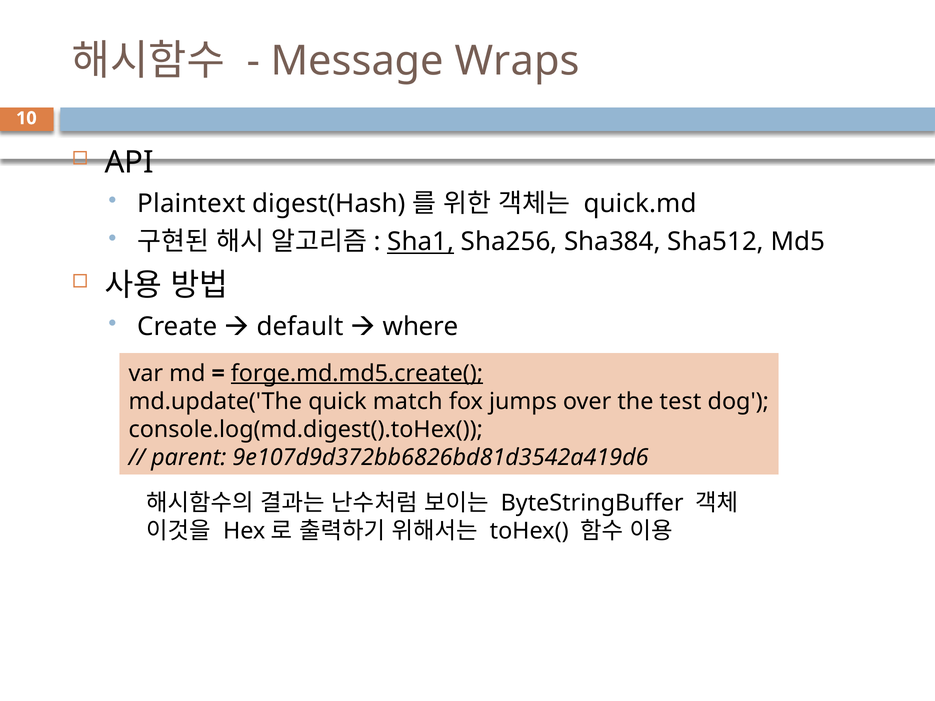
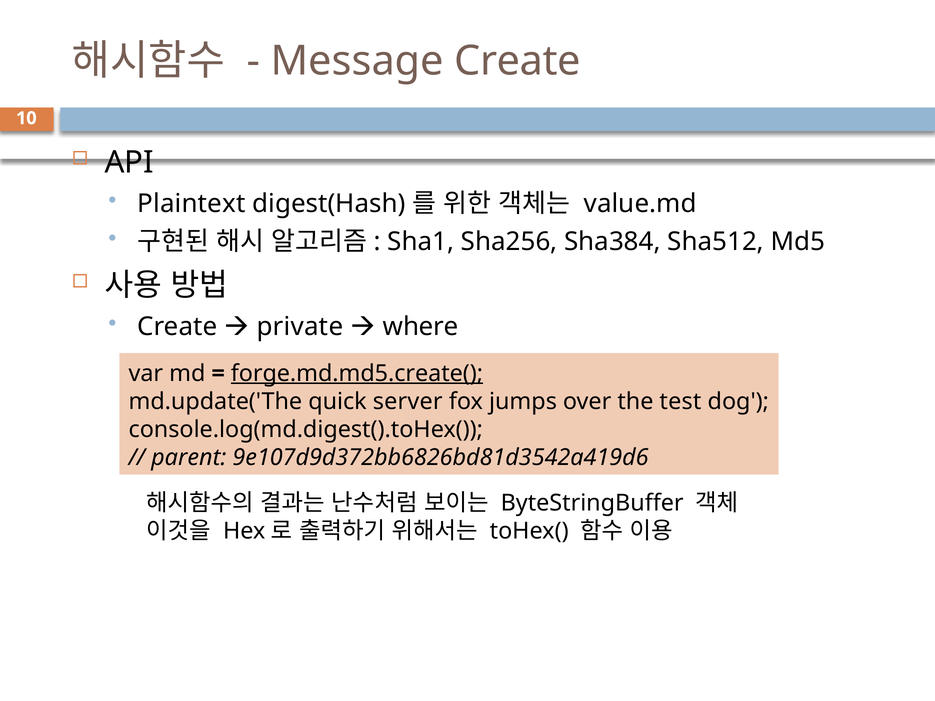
Message Wraps: Wraps -> Create
quick.md: quick.md -> value.md
Sha1 underline: present -> none
default: default -> private
match: match -> server
